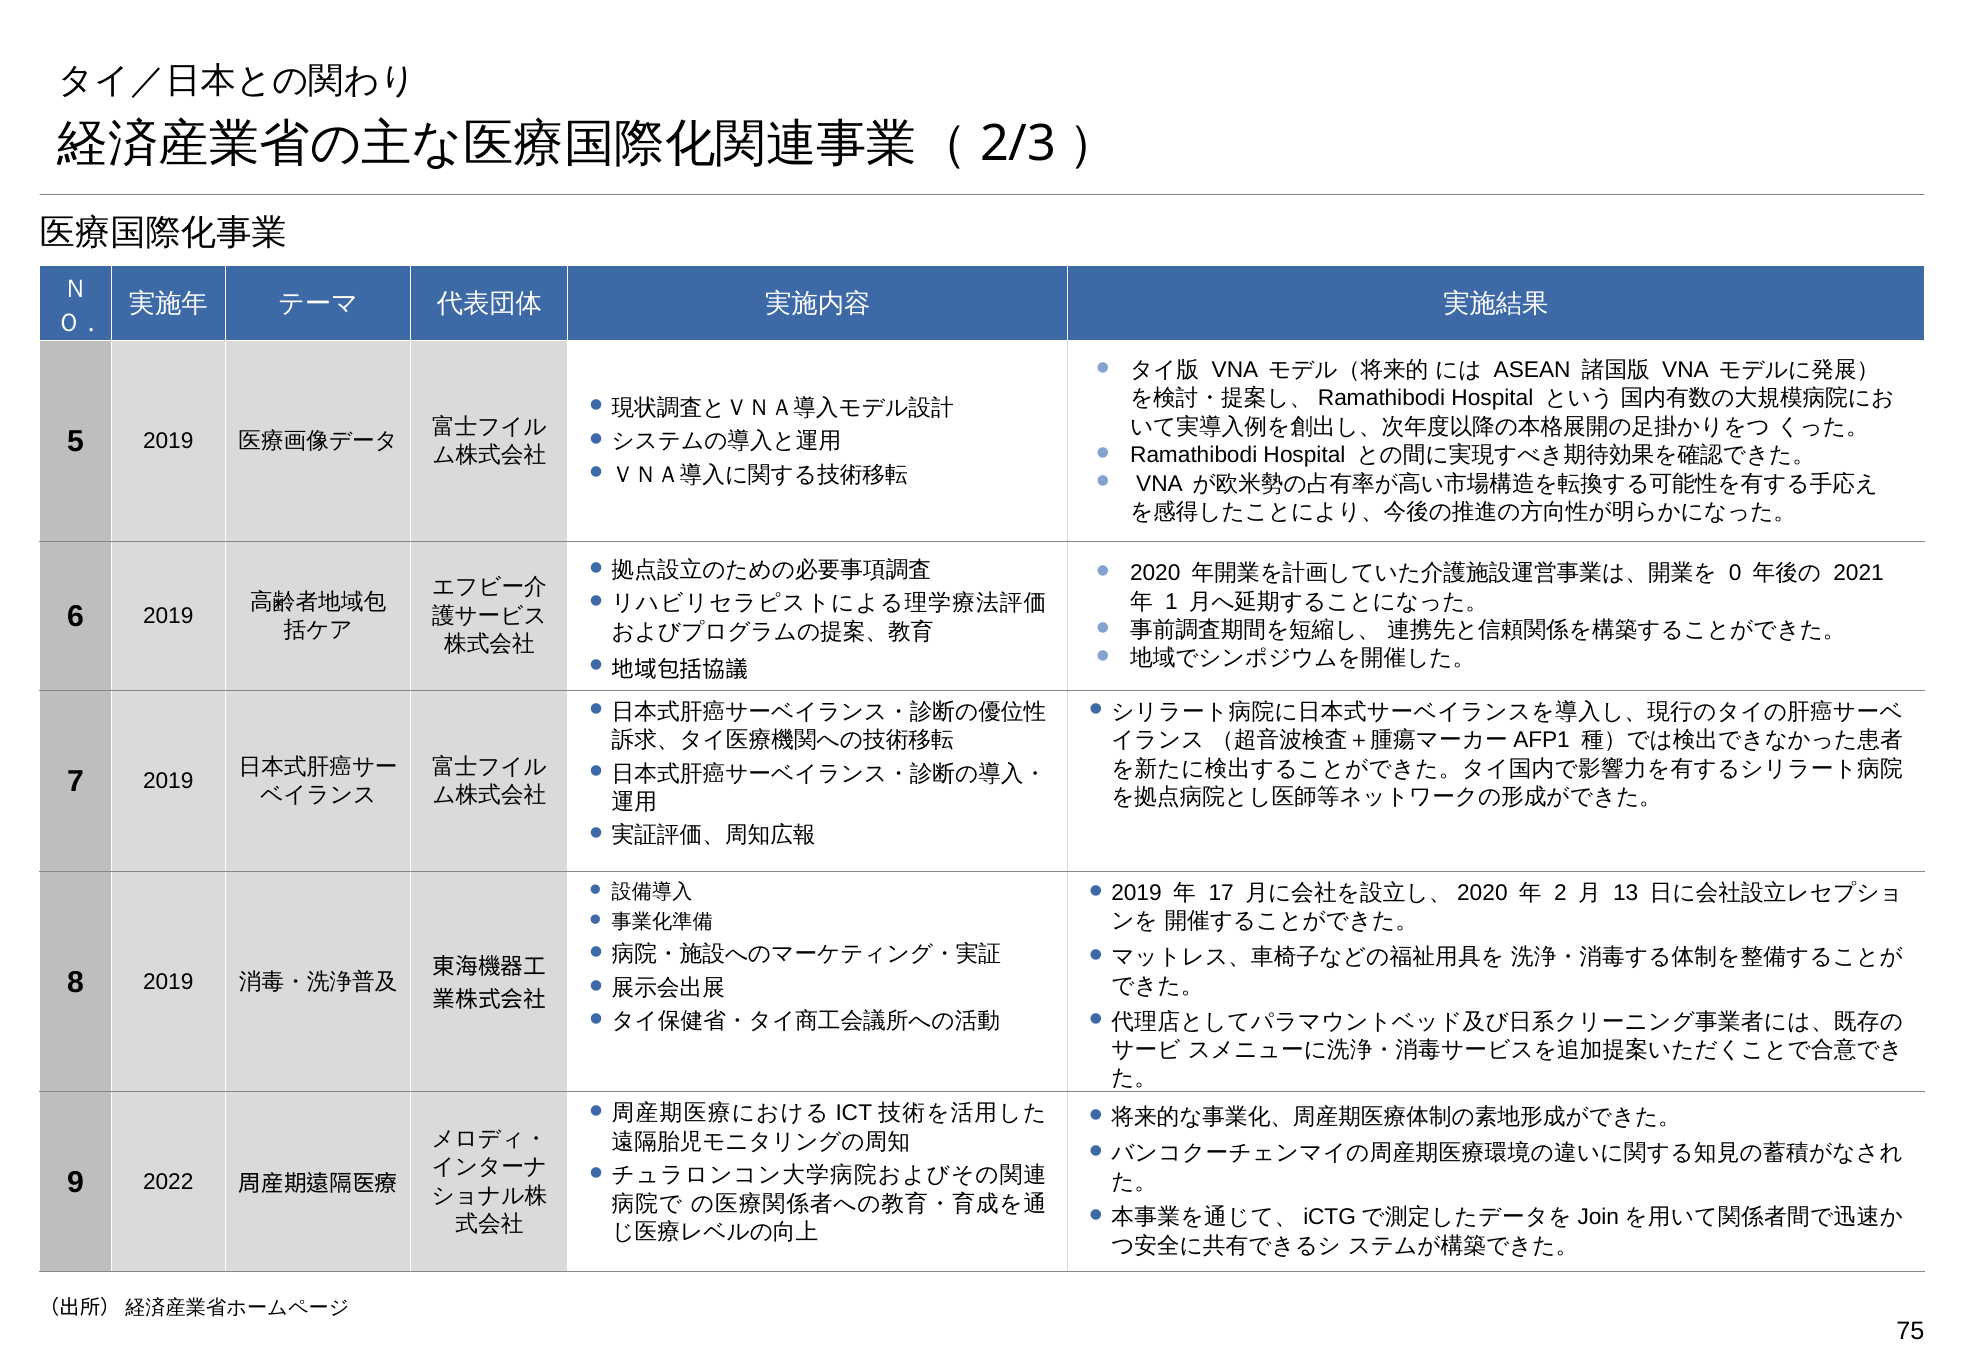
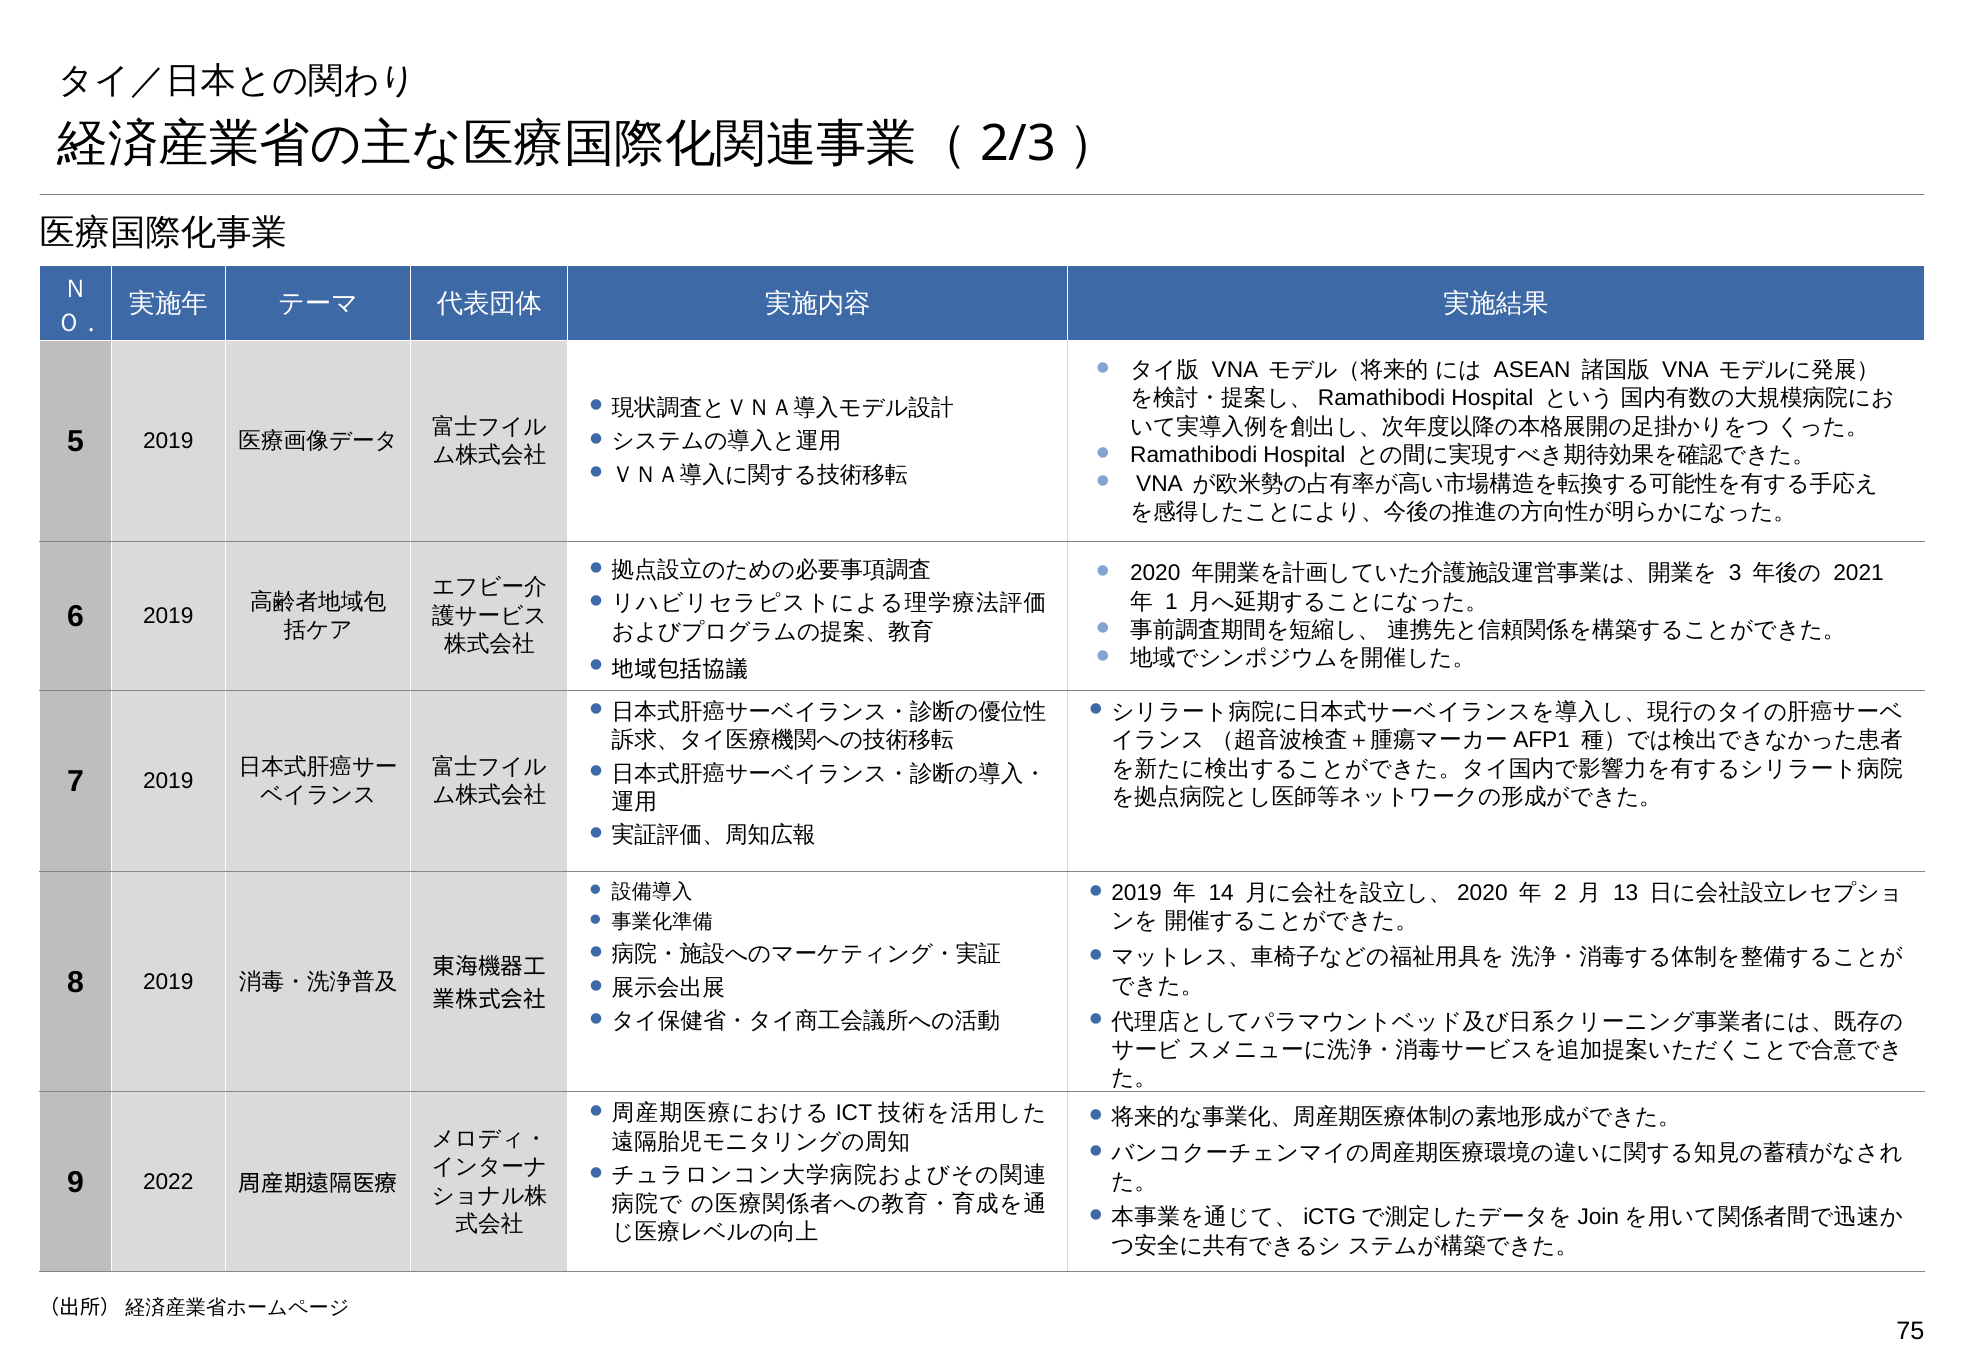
0: 0 -> 3
17: 17 -> 14
